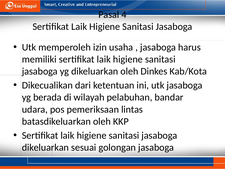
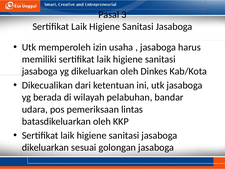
4: 4 -> 3
